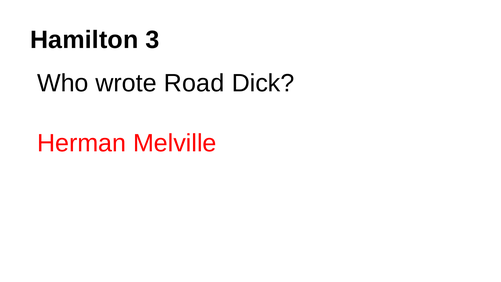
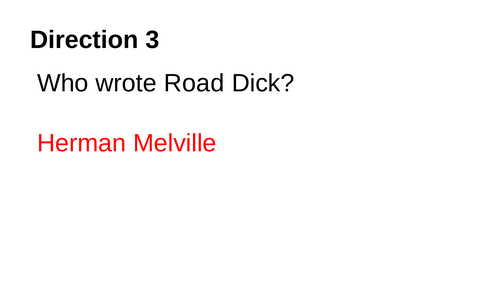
Hamilton: Hamilton -> Direction
